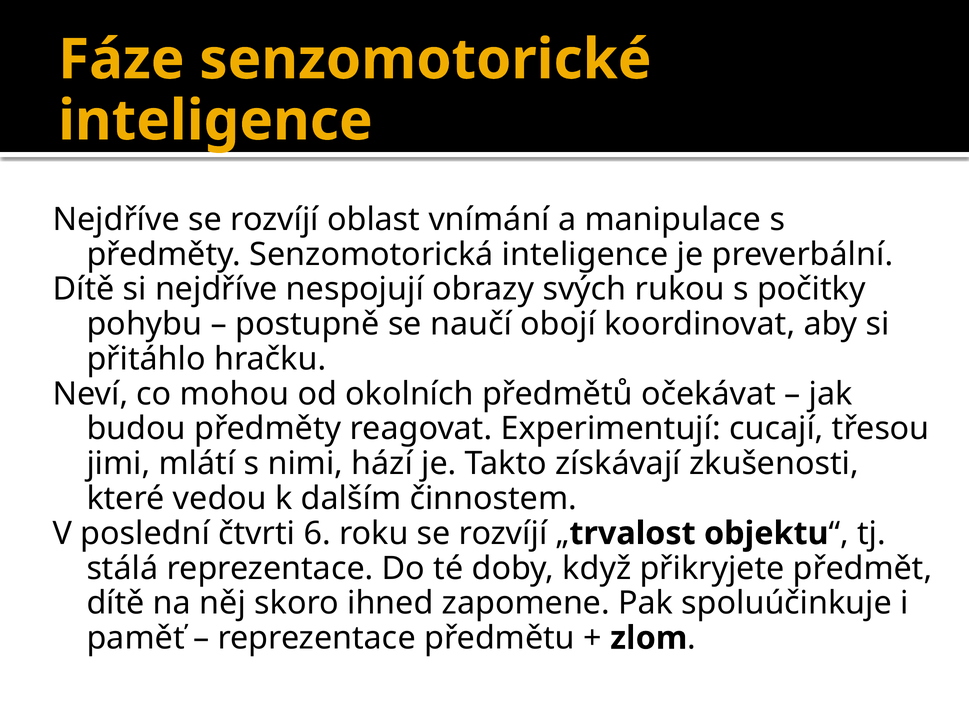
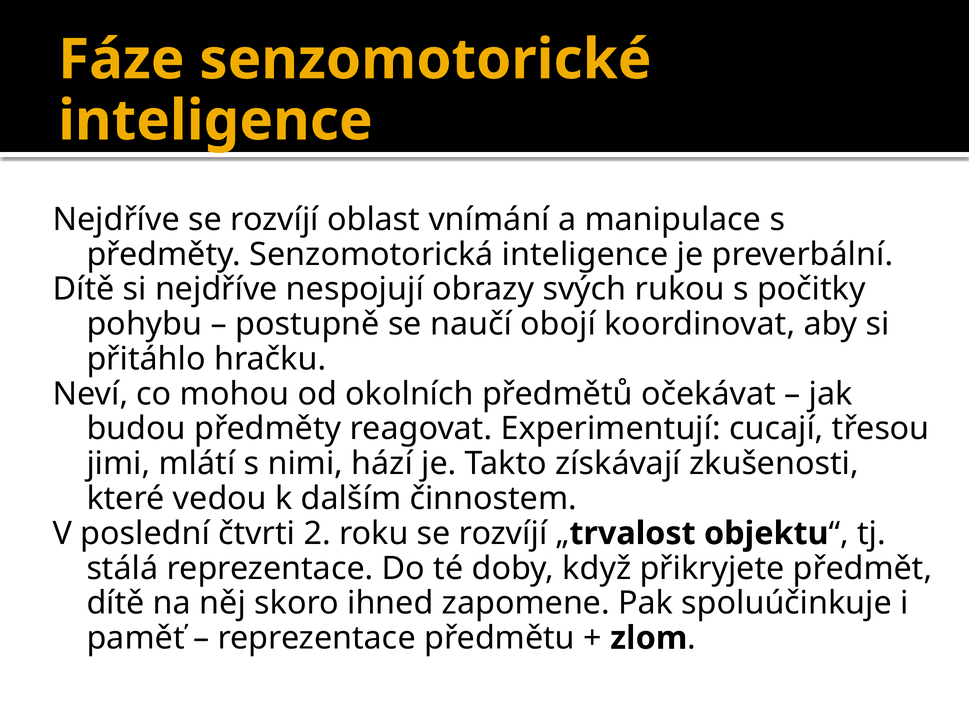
6: 6 -> 2
